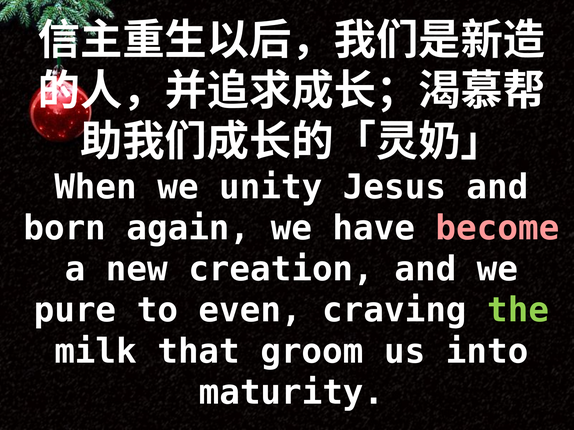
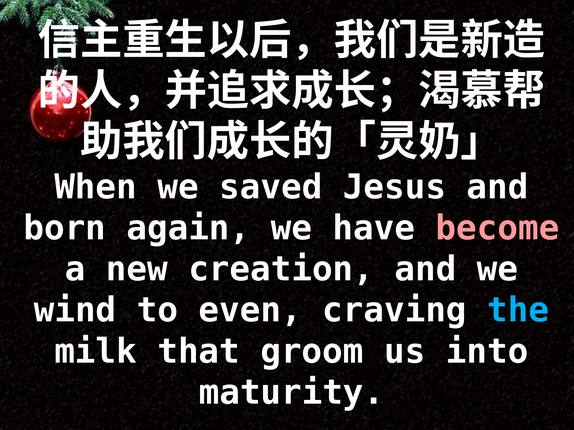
unity: unity -> saved
pure: pure -> wind
the colour: light green -> light blue
